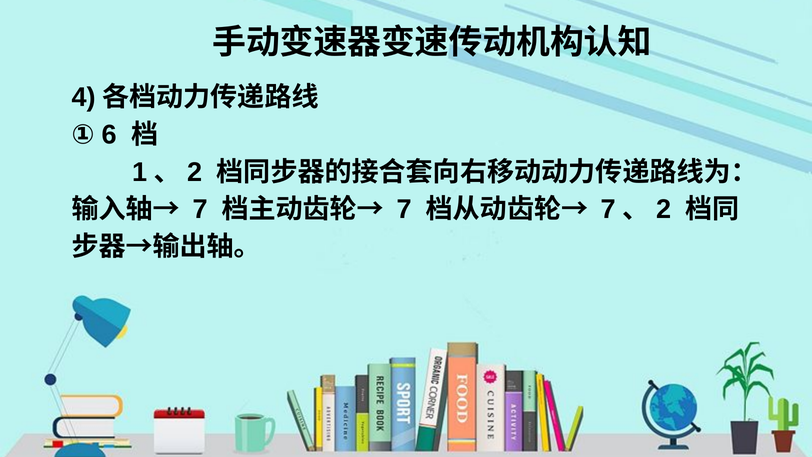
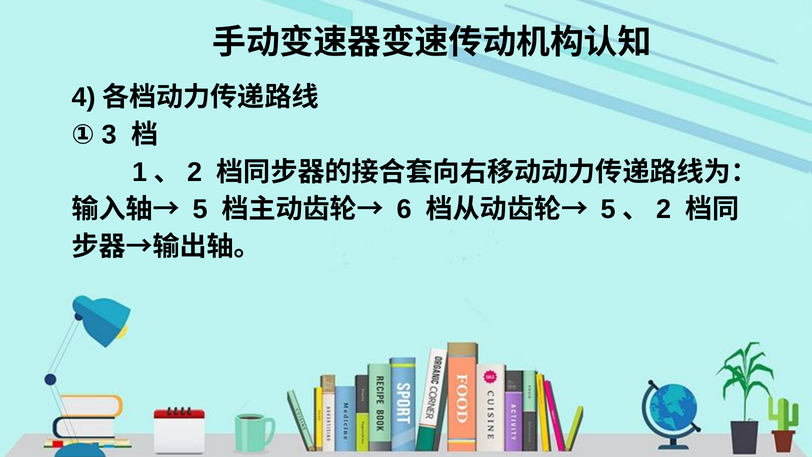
6: 6 -> 3
7 at (200, 209): 7 -> 5
7 at (404, 209): 7 -> 6
7 at (608, 209): 7 -> 5
